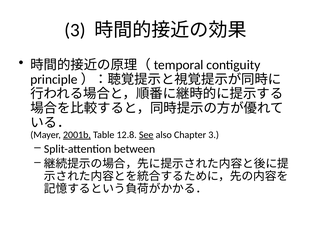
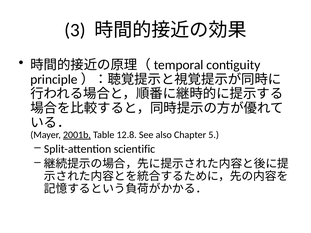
See underline: present -> none
Chapter 3: 3 -> 5
between: between -> scientific
